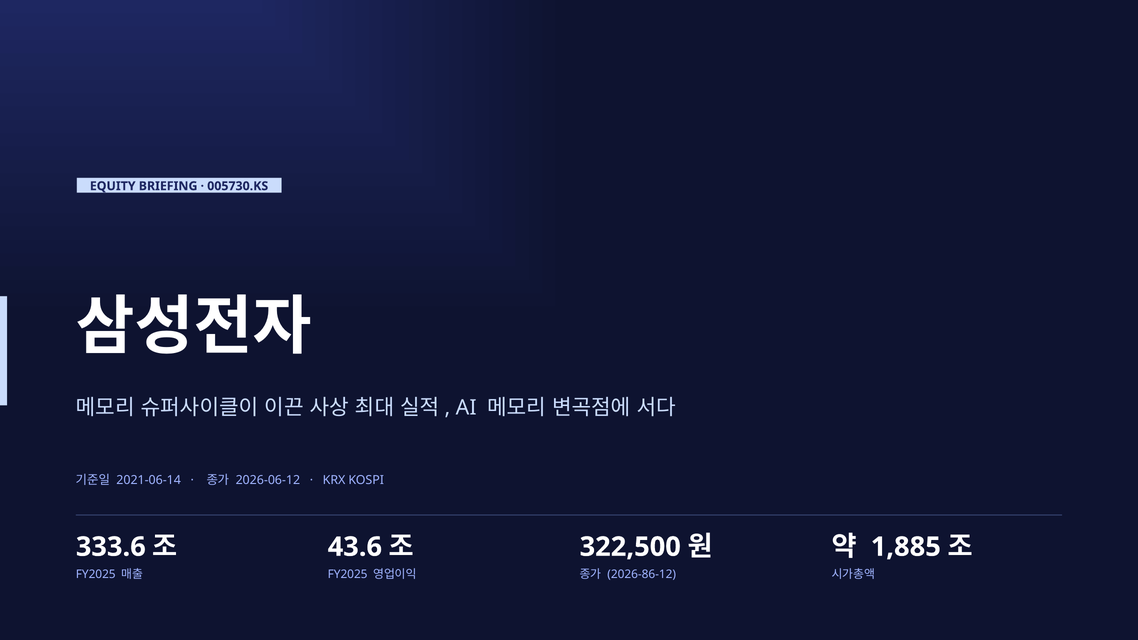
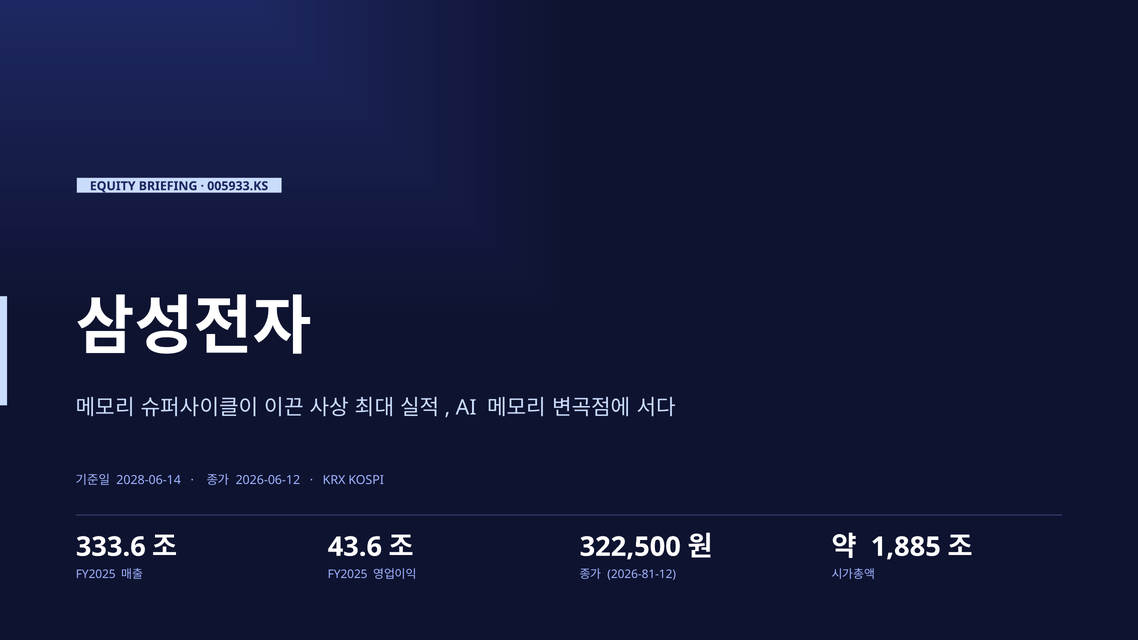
005730.KS: 005730.KS -> 005933.KS
2021-06-14: 2021-06-14 -> 2028-06-14
2026-86-12: 2026-86-12 -> 2026-81-12
